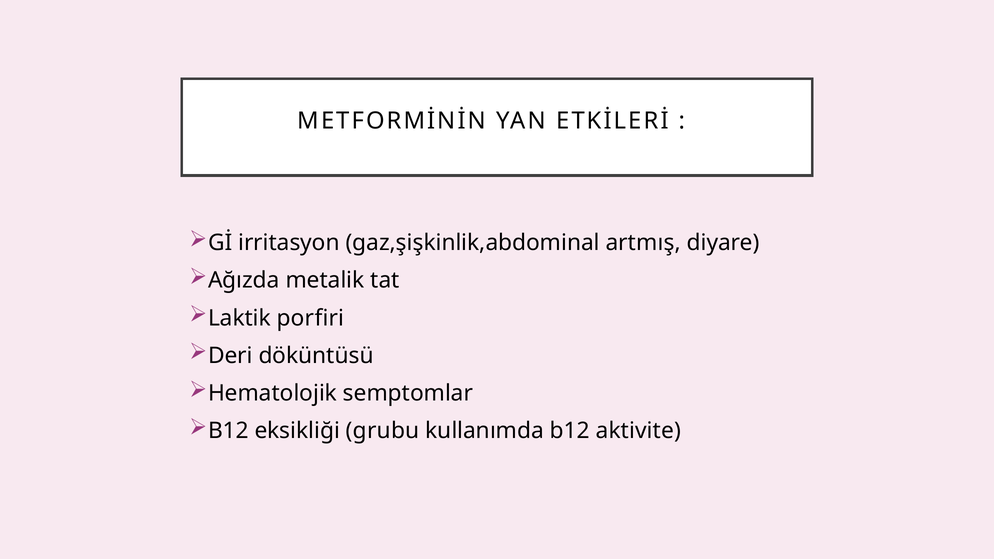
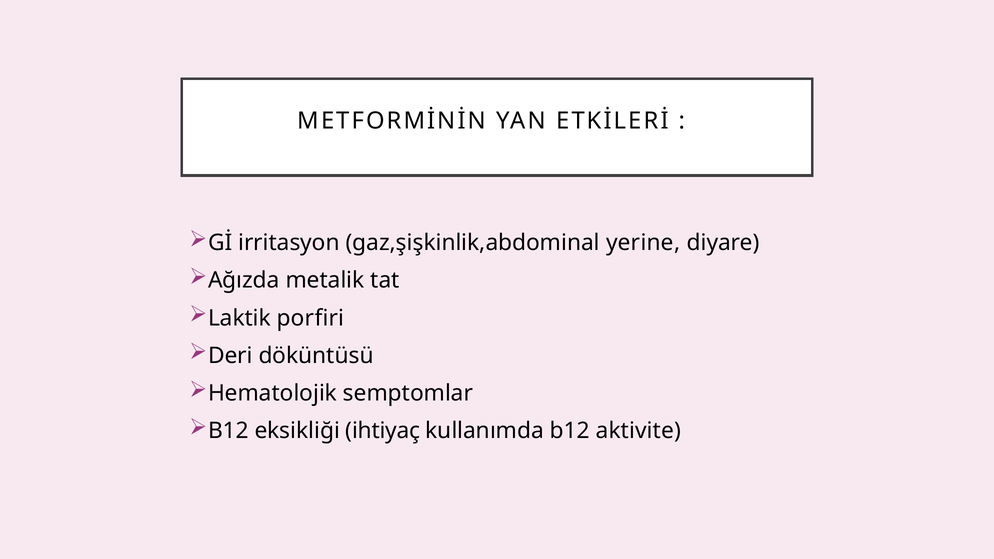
artmış: artmış -> yerine
grubu: grubu -> ihtiyaç
